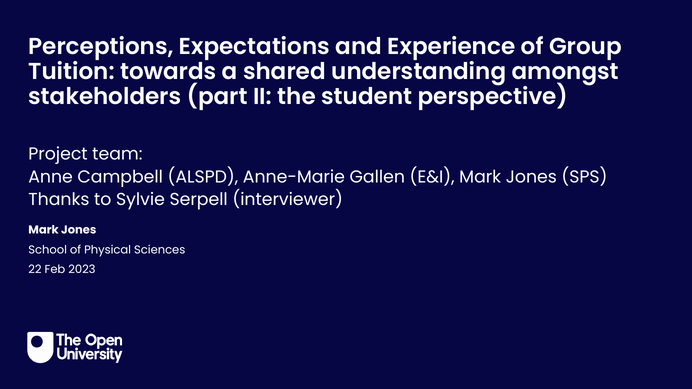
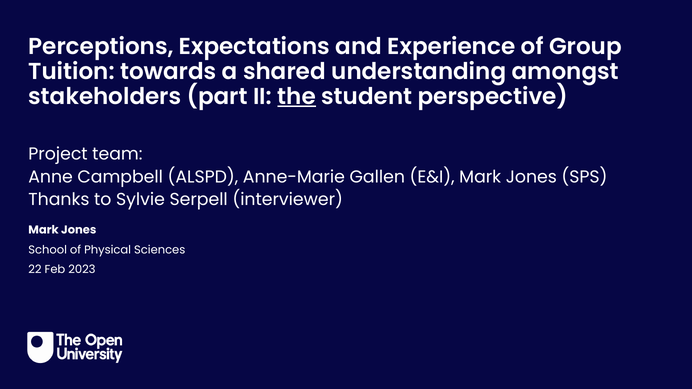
the underline: none -> present
